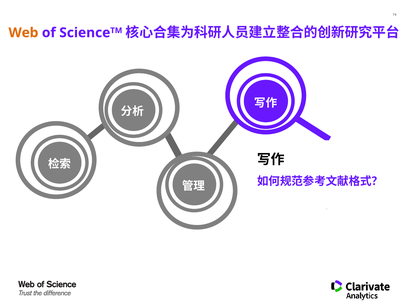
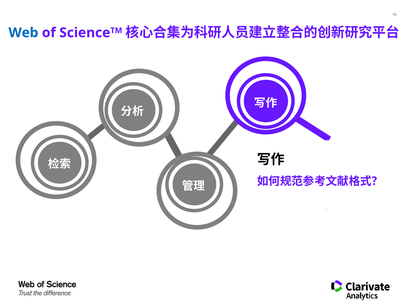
Web colour: orange -> blue
